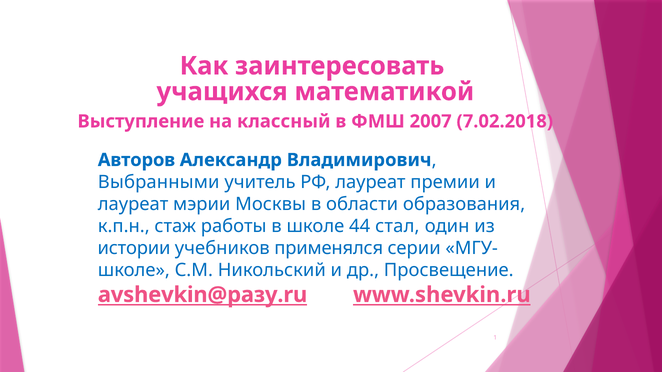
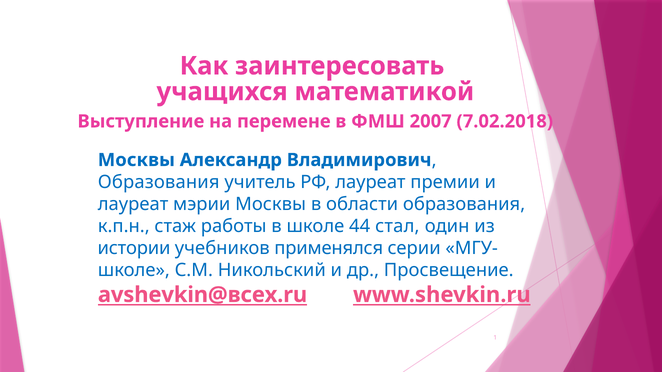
классный: классный -> перемене
Авторов at (136, 160): Авторов -> Москвы
Выбранными at (159, 182): Выбранными -> Образования
avshevkin@разу.ru: avshevkin@разу.ru -> avshevkin@всех.ru
